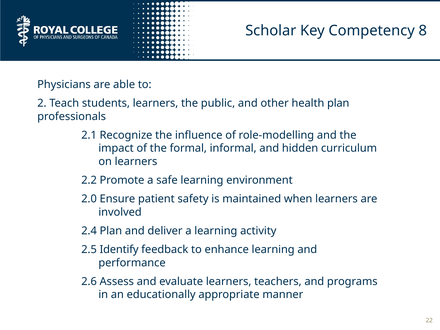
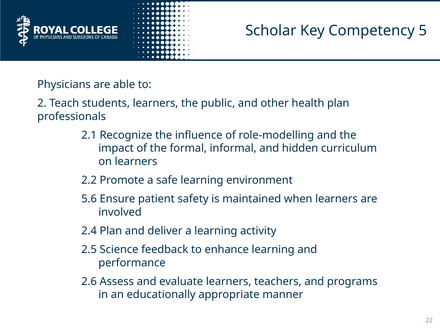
8: 8 -> 5
2.0: 2.0 -> 5.6
Identify: Identify -> Science
